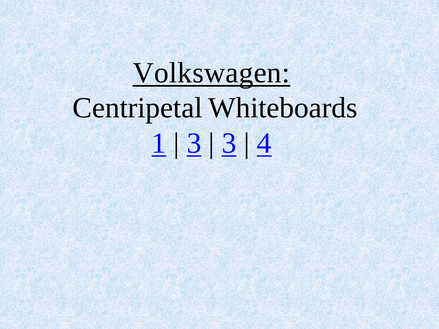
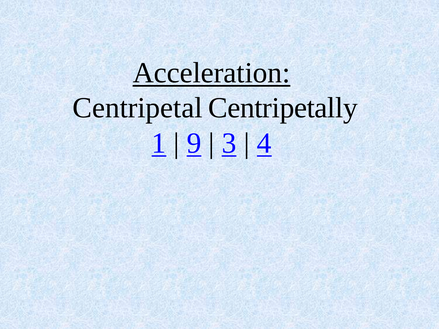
Volkswagen: Volkswagen -> Acceleration
Whiteboards: Whiteboards -> Centripetally
3 at (194, 143): 3 -> 9
